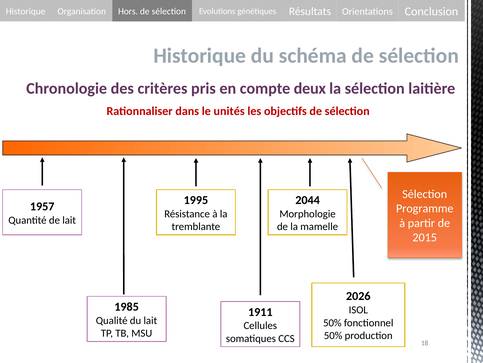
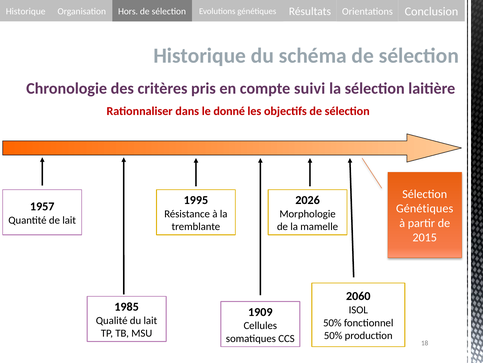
deux: deux -> suivi
unités: unités -> donné
2044: 2044 -> 2026
Programme at (425, 208): Programme -> Génétiques
2026: 2026 -> 2060
1911: 1911 -> 1909
